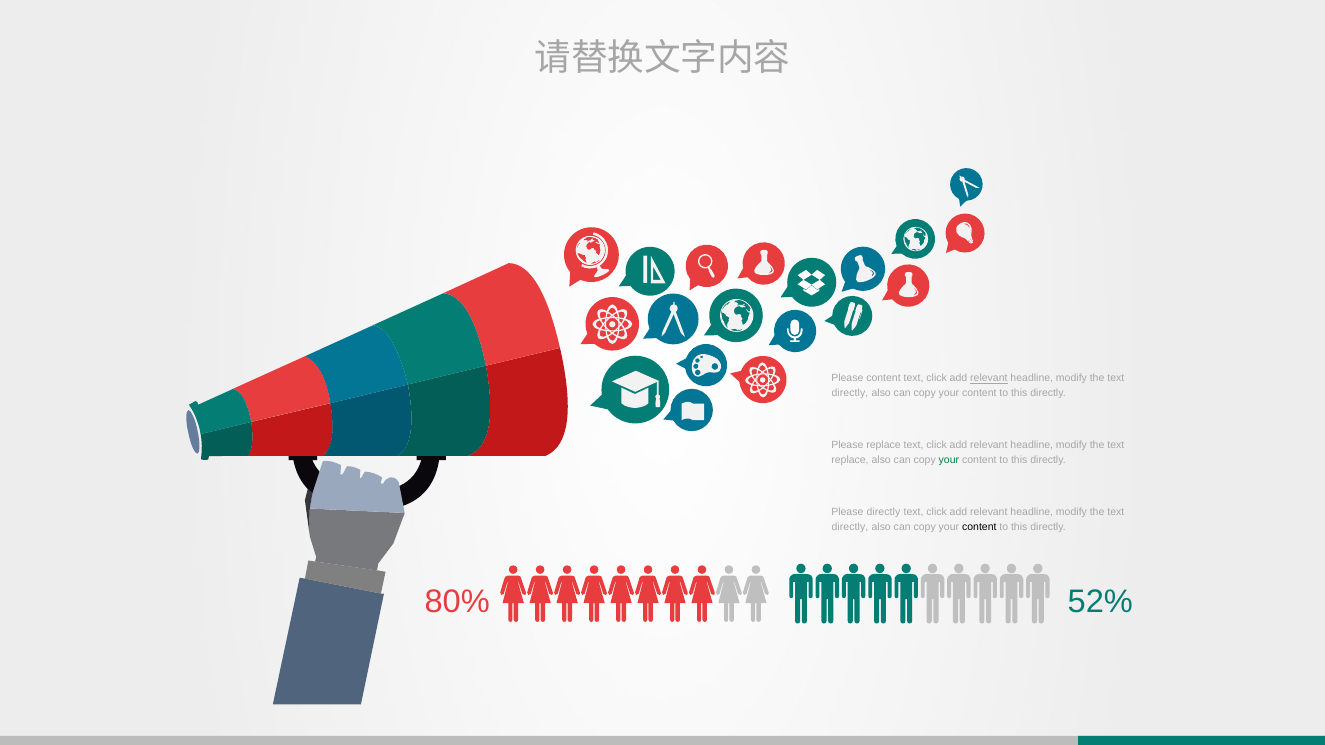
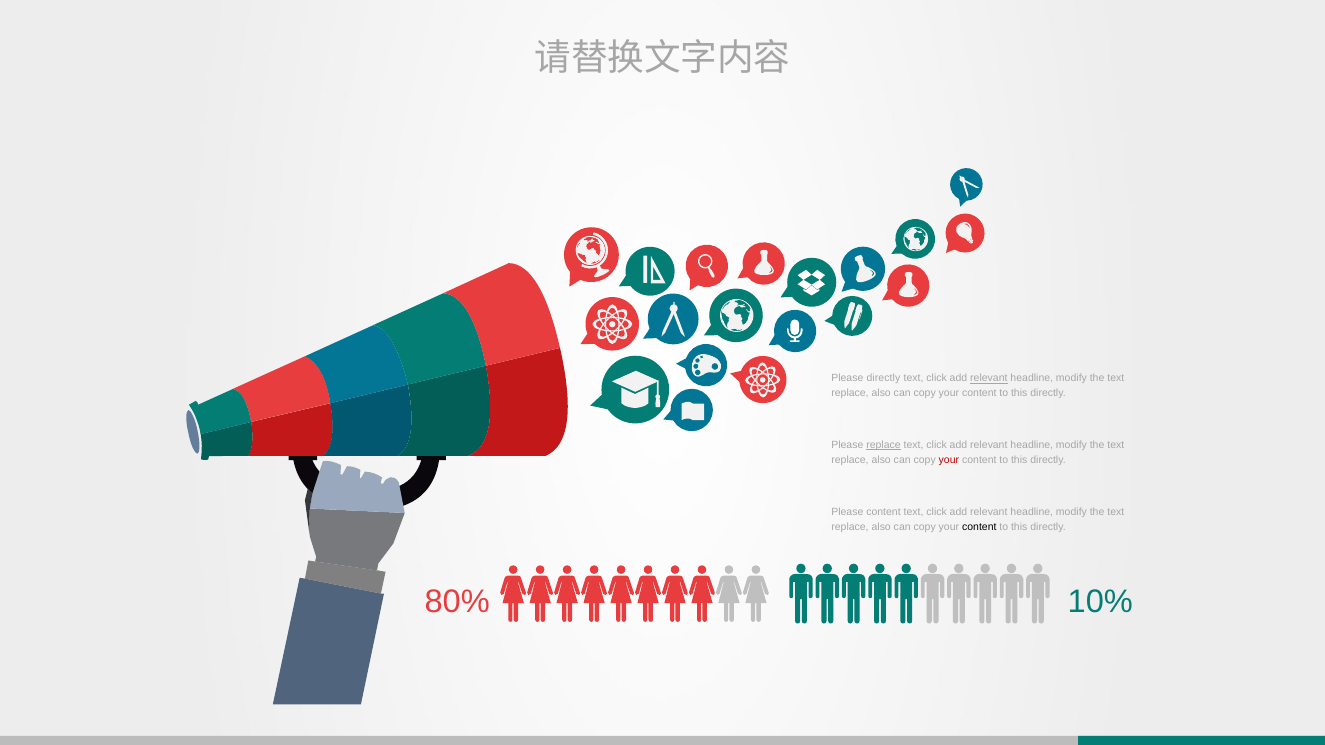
Please content: content -> directly
directly at (850, 394): directly -> replace
replace at (884, 445) underline: none -> present
your at (949, 460) colour: green -> red
Please directly: directly -> content
directly at (850, 527): directly -> replace
52%: 52% -> 10%
